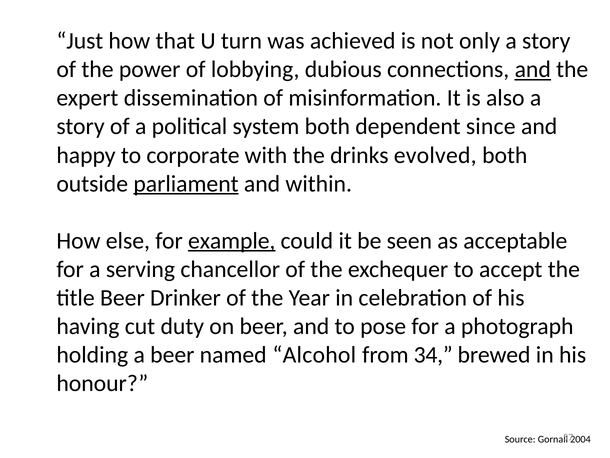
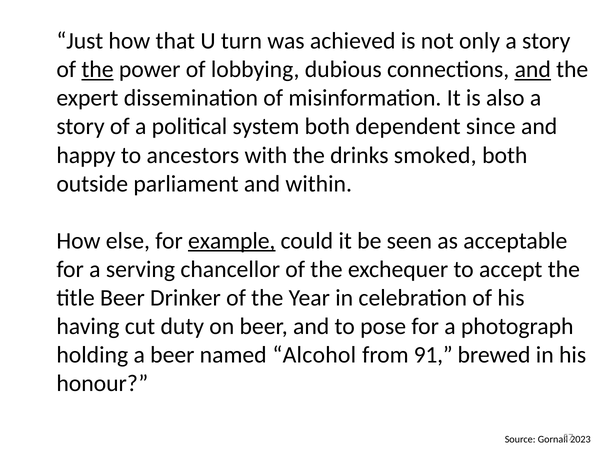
the at (97, 70) underline: none -> present
corporate: corporate -> ancestors
evolved: evolved -> smoked
parliament underline: present -> none
34: 34 -> 91
2004: 2004 -> 2023
